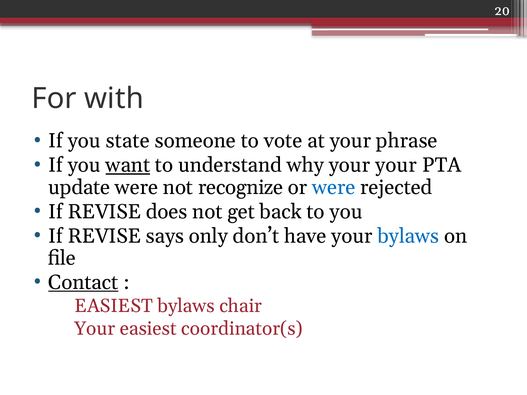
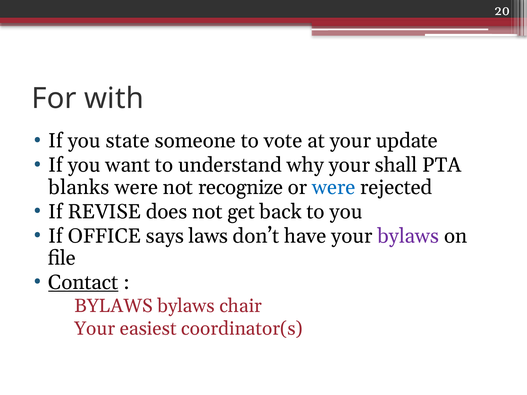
phrase: phrase -> update
want underline: present -> none
your your: your -> shall
update: update -> blanks
REVISE at (104, 236): REVISE -> OFFICE
only: only -> laws
bylaws at (408, 236) colour: blue -> purple
EASIEST at (114, 306): EASIEST -> BYLAWS
